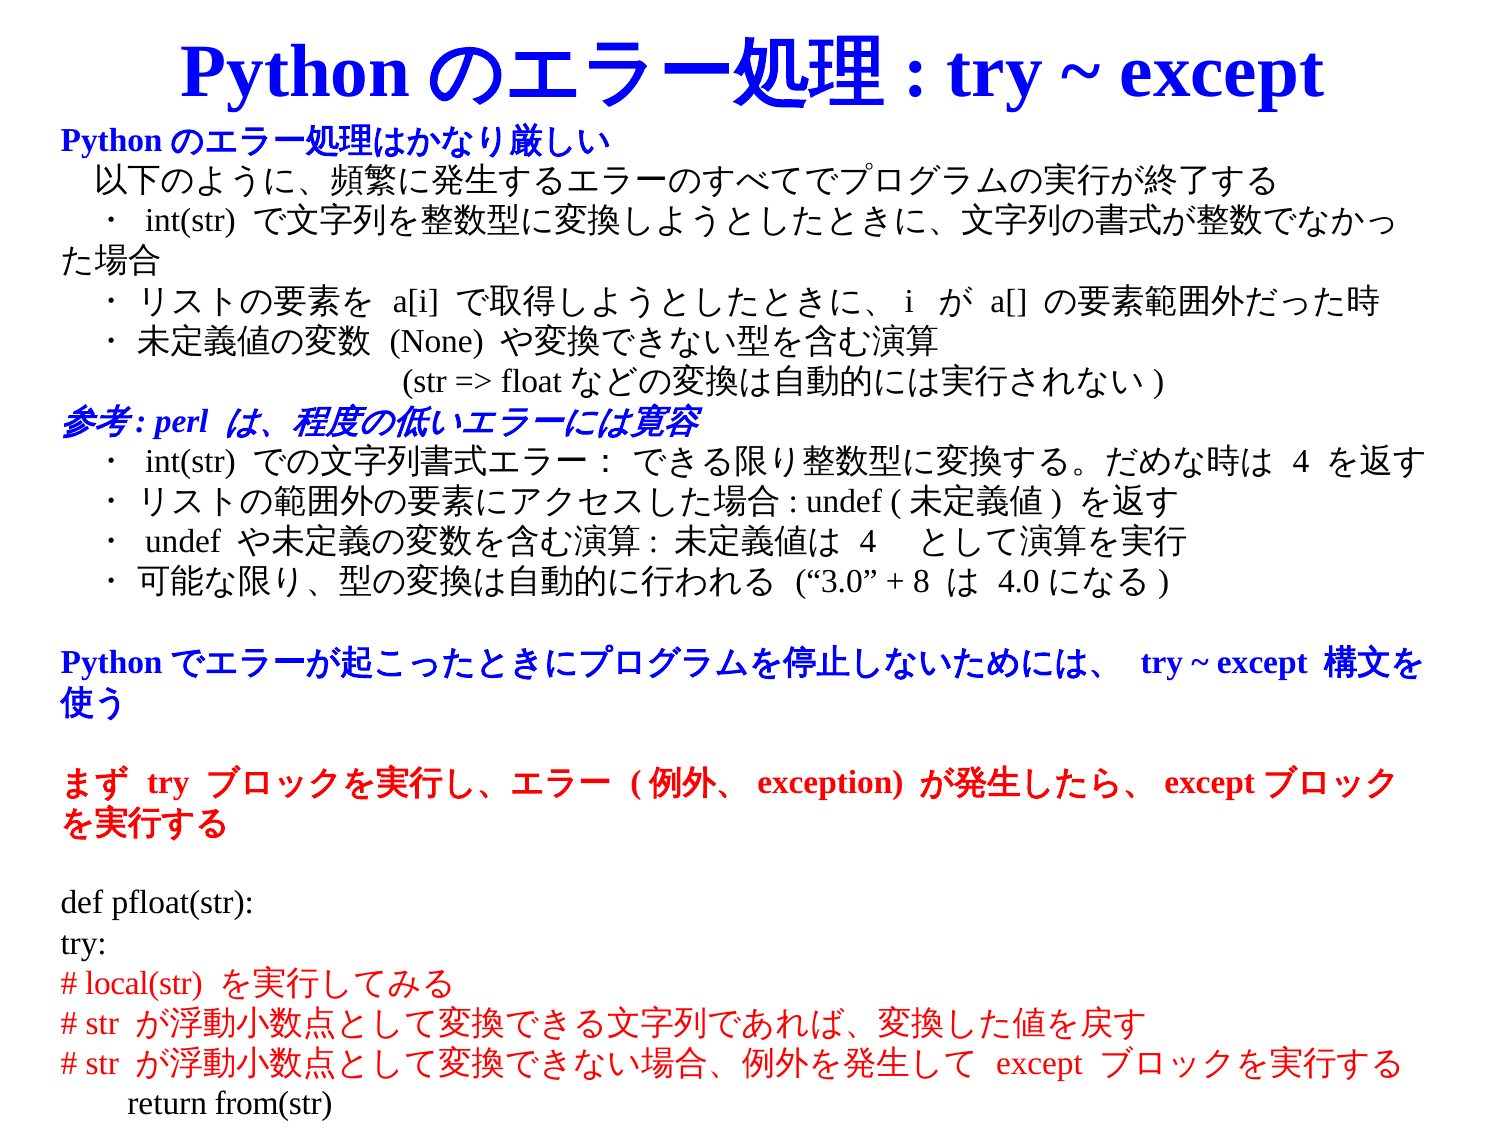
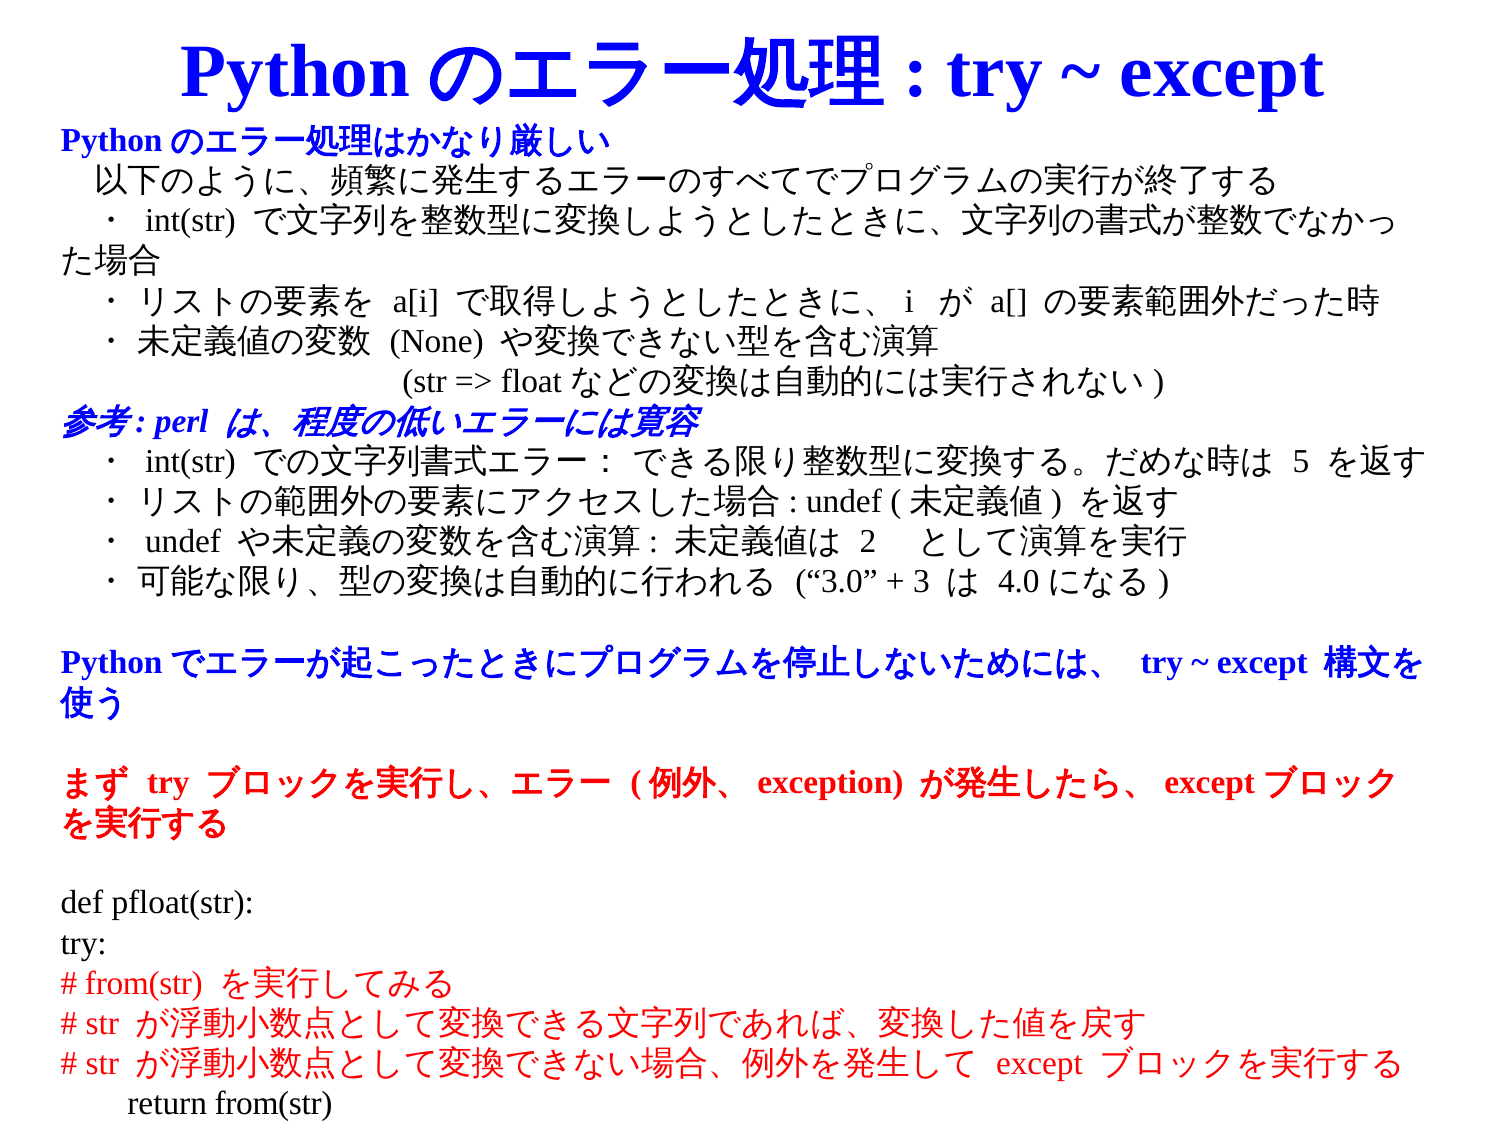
4 at (1301, 461): 4 -> 5
4 at (868, 542): 4 -> 2
8: 8 -> 3
local(str at (144, 983): local(str -> from(str
